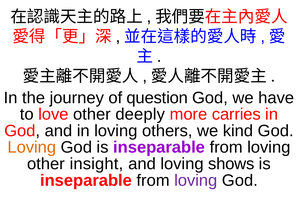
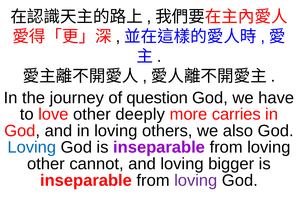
kind: kind -> also
Loving at (32, 148) colour: orange -> blue
insight: insight -> cannot
shows: shows -> bigger
